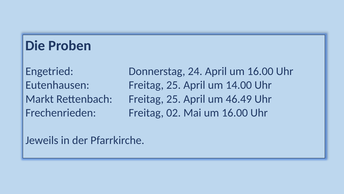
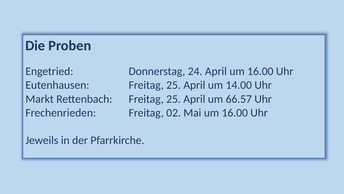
46.49: 46.49 -> 66.57
